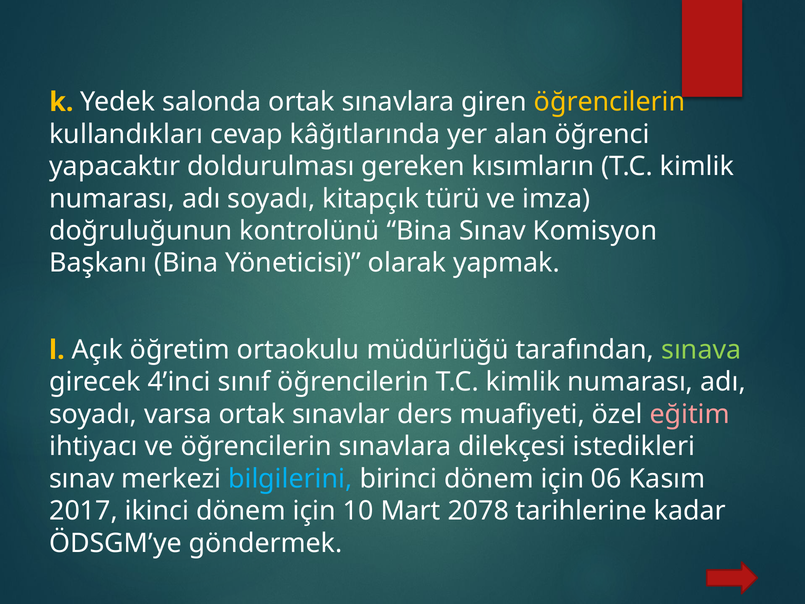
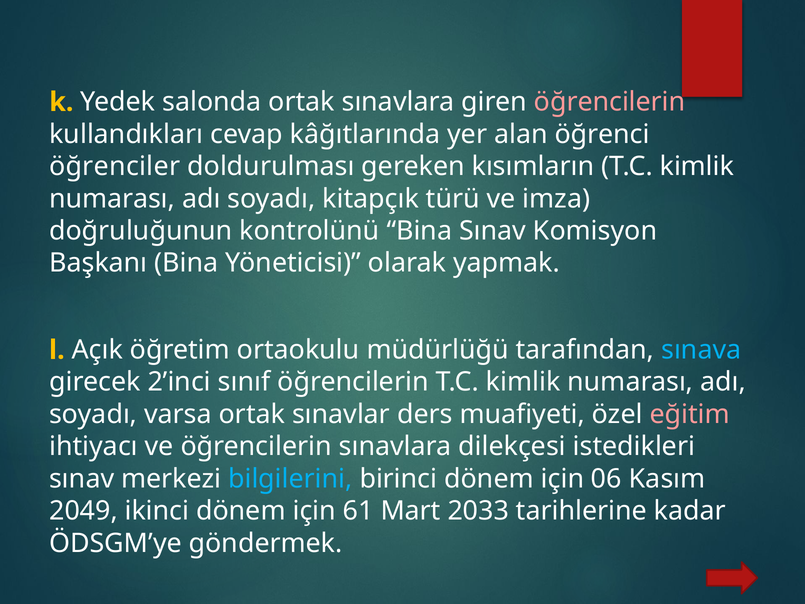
öğrencilerin at (610, 102) colour: yellow -> pink
yapacaktır: yapacaktır -> öğrenciler
sınava colour: light green -> light blue
4’inci: 4’inci -> 2’inci
2017: 2017 -> 2049
10: 10 -> 61
2078: 2078 -> 2033
